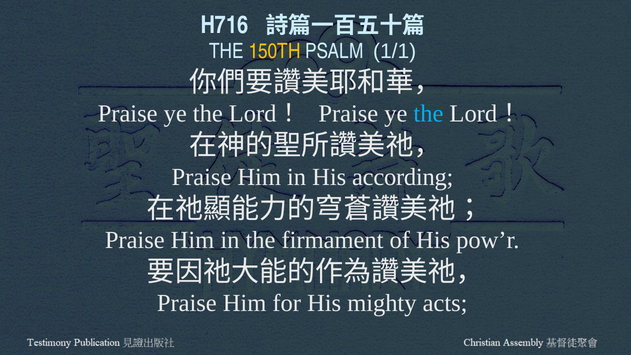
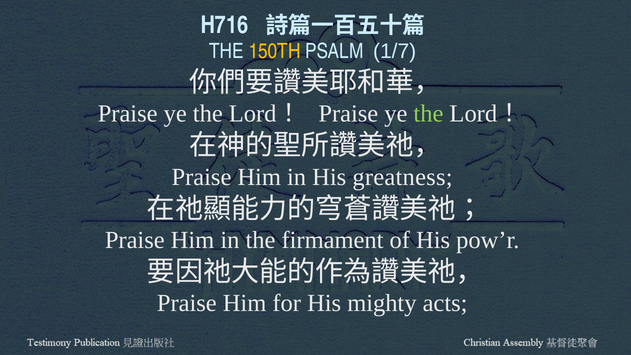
1/1: 1/1 -> 1/7
the at (428, 114) colour: light blue -> light green
according: according -> greatness
